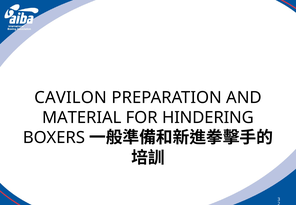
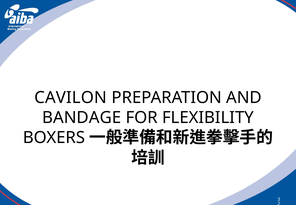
MATERIAL: MATERIAL -> BANDAGE
HINDERING: HINDERING -> FLEXIBILITY
